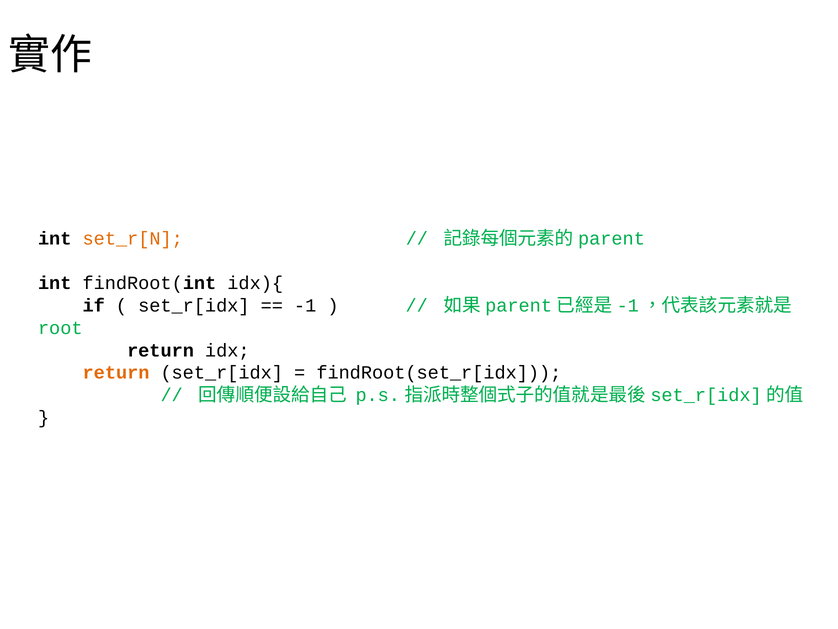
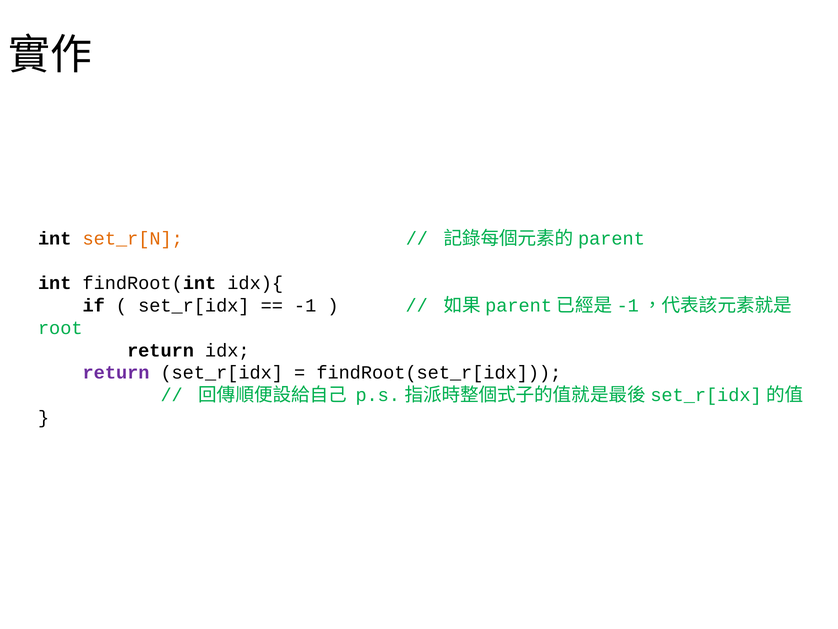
return at (116, 372) colour: orange -> purple
